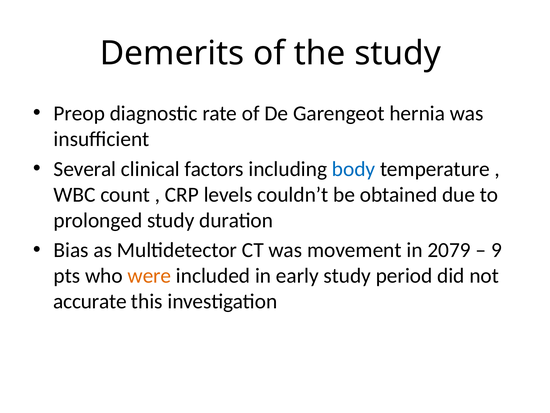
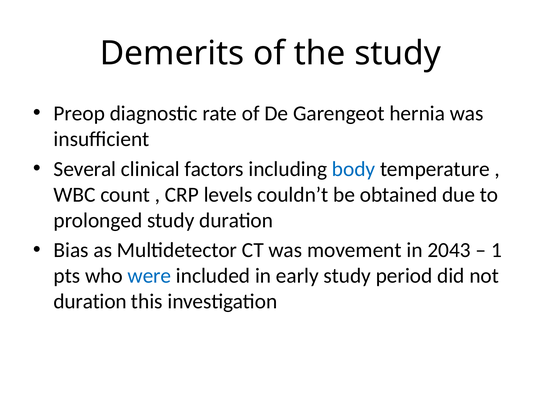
2079: 2079 -> 2043
9: 9 -> 1
were colour: orange -> blue
accurate at (90, 301): accurate -> duration
